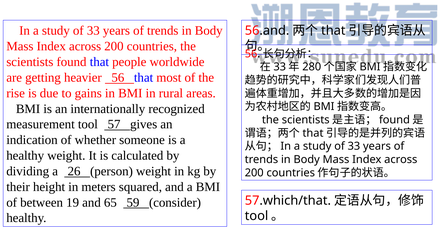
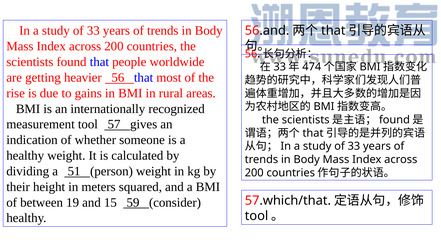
280: 280 -> 474
26: 26 -> 51
65: 65 -> 15
